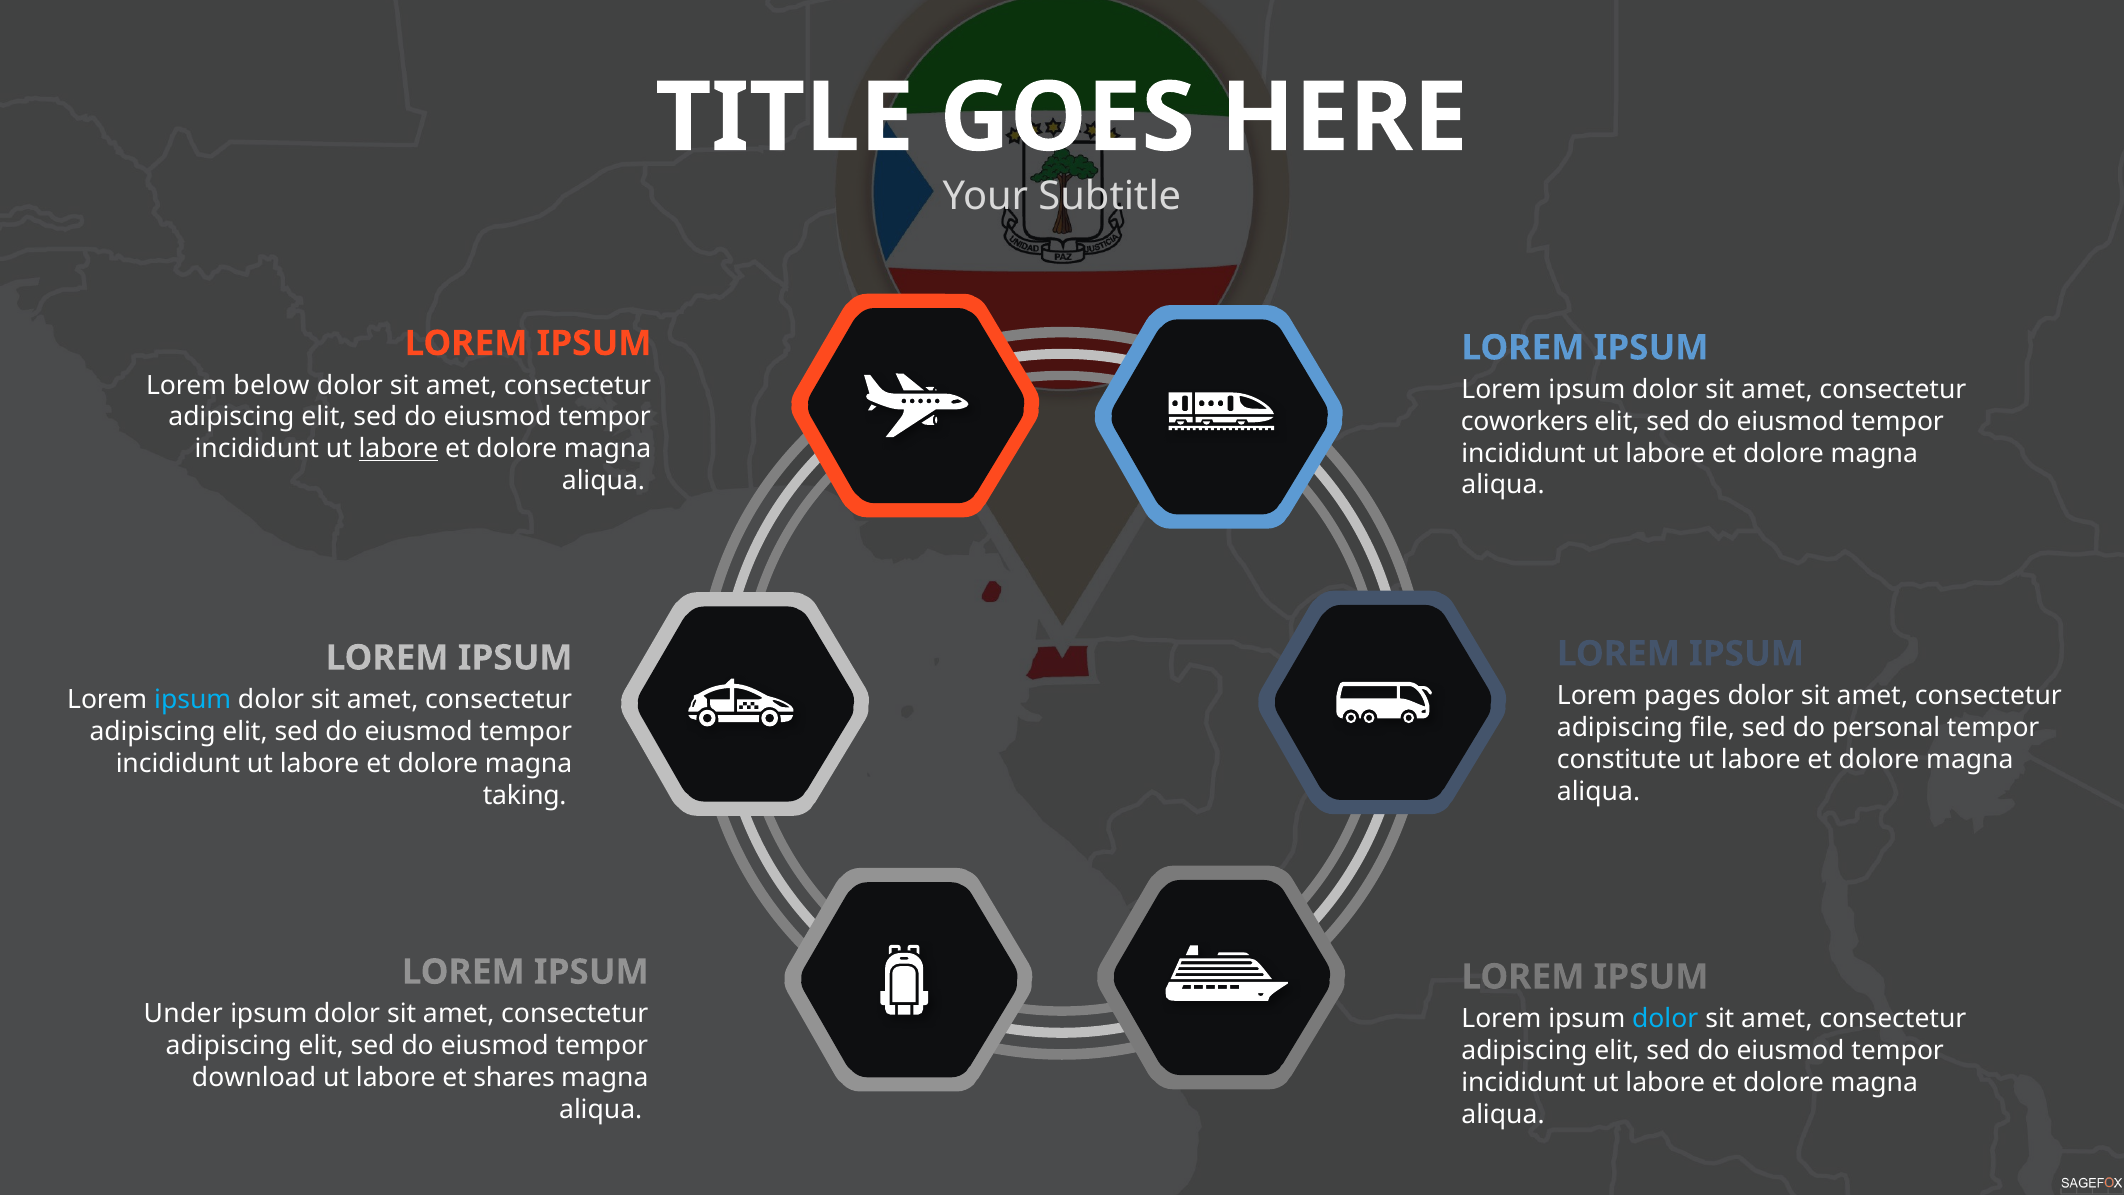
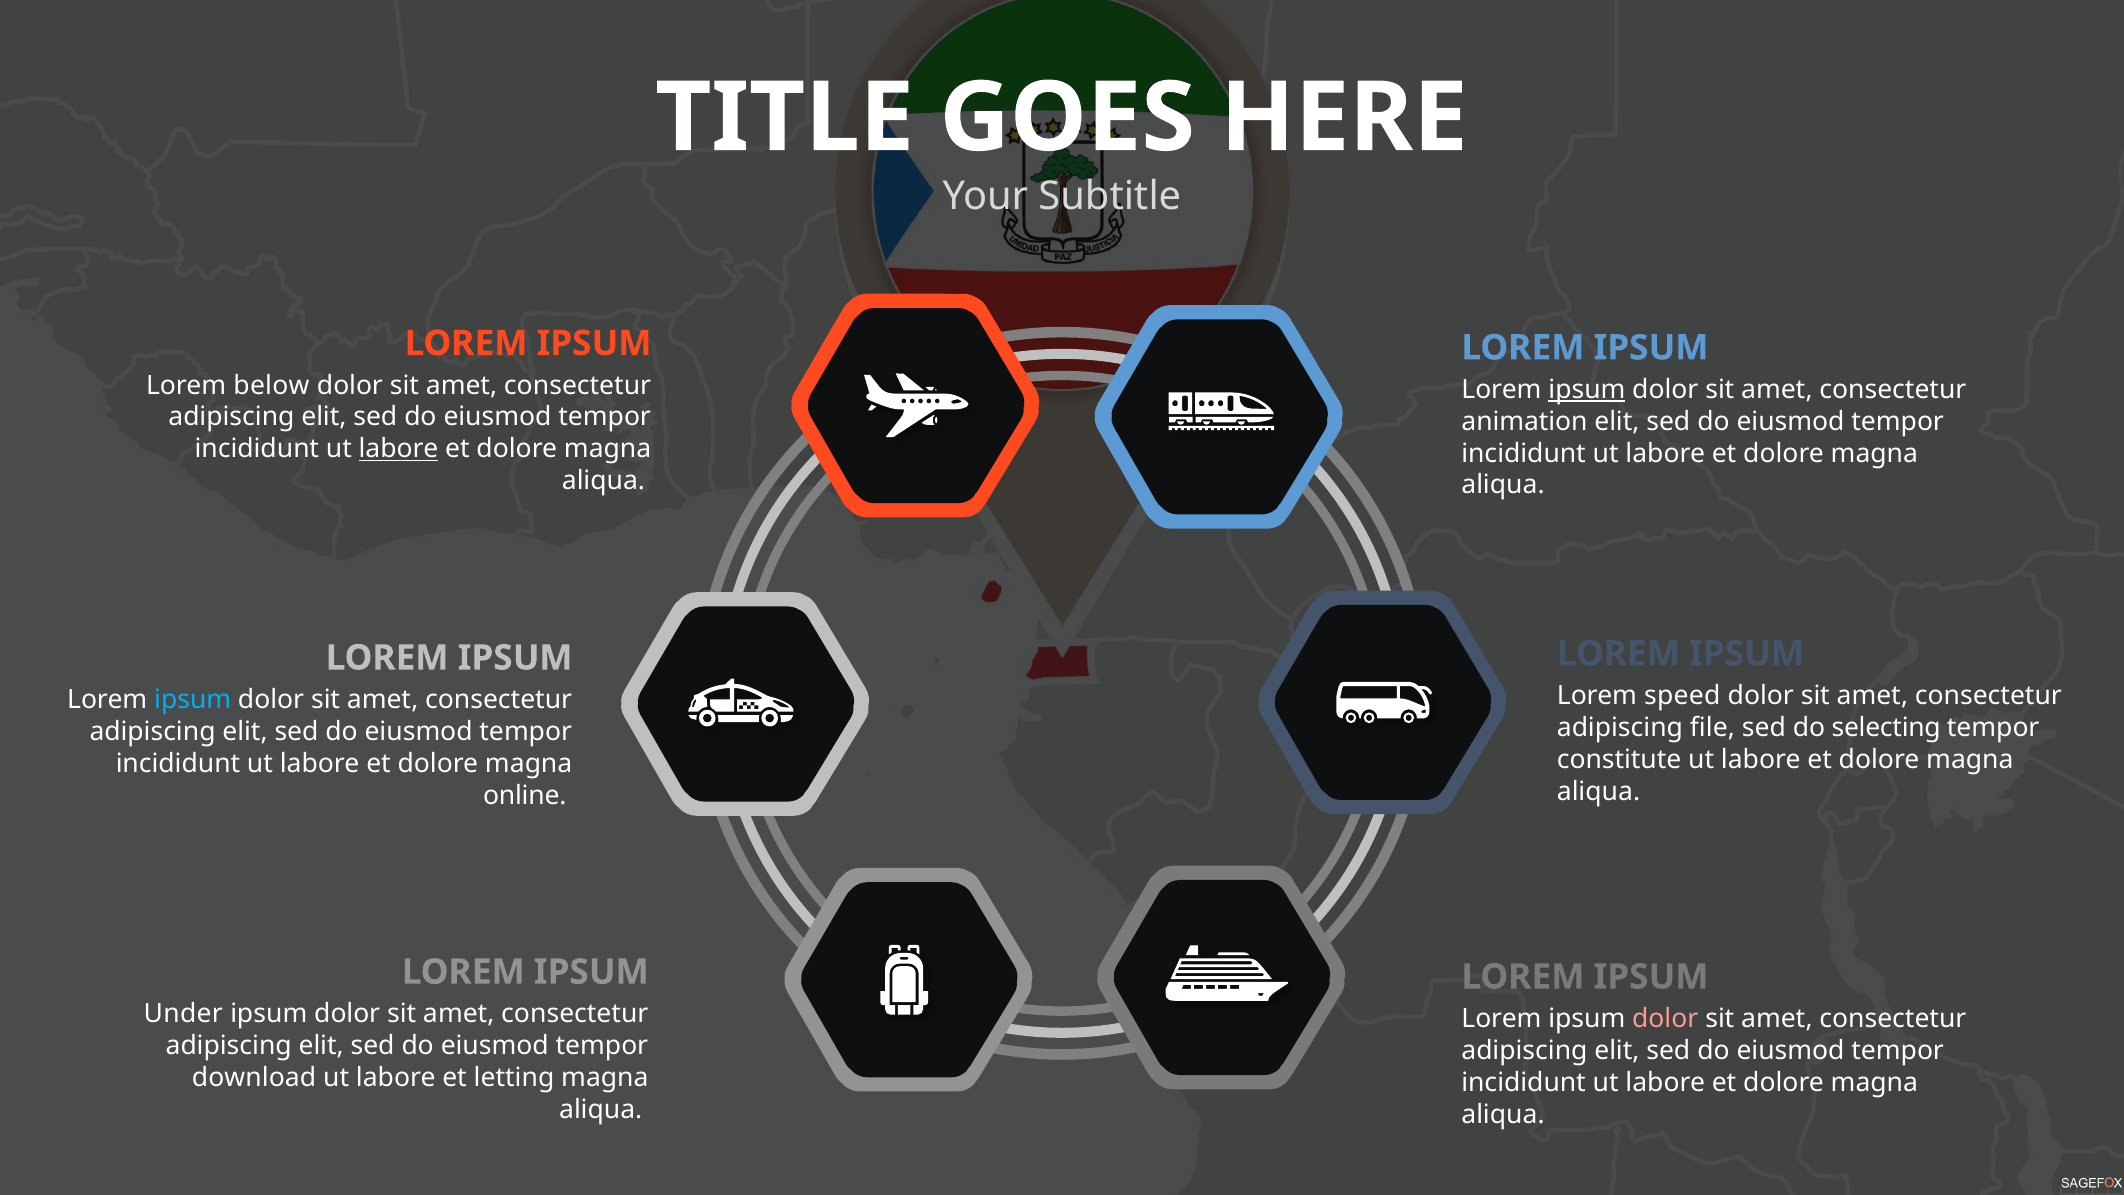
ipsum at (1587, 390) underline: none -> present
coworkers: coworkers -> animation
pages: pages -> speed
personal: personal -> selecting
taking: taking -> online
dolor at (1665, 1019) colour: light blue -> pink
shares: shares -> letting
